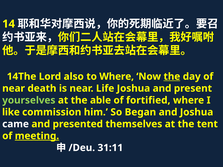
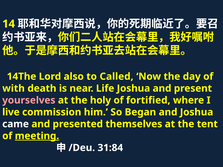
to Where: Where -> Called
the at (172, 77) underline: present -> none
near at (14, 88): near -> with
yourselves colour: light green -> pink
able: able -> holy
like: like -> live
31:11: 31:11 -> 31:84
